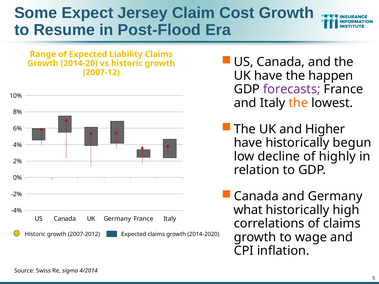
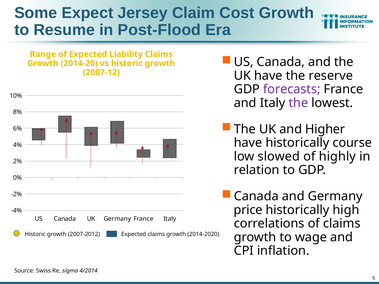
happen: happen -> reserve
the at (298, 103) colour: orange -> purple
begun: begun -> course
decline: decline -> slowed
what: what -> price
